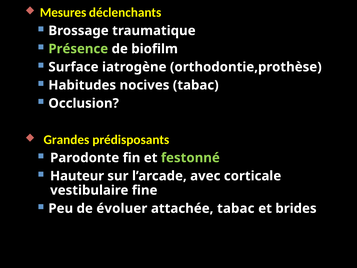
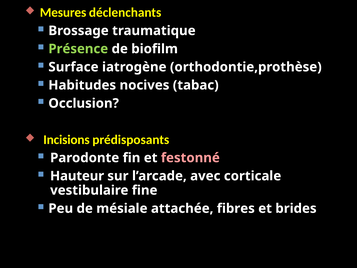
Grandes: Grandes -> Incisions
festonné colour: light green -> pink
évoluer: évoluer -> mésiale
attachée tabac: tabac -> fibres
